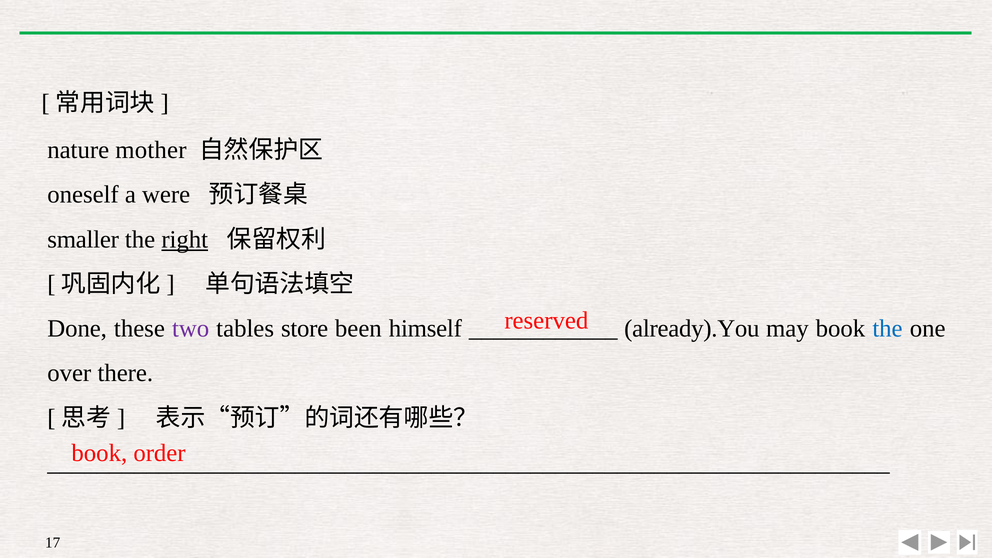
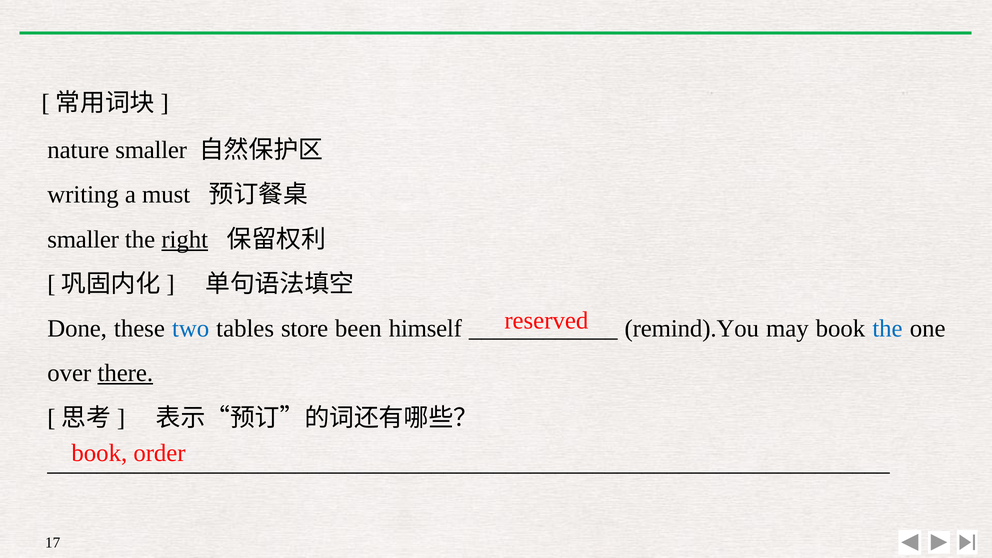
nature mother: mother -> smaller
oneself: oneself -> writing
were: were -> must
two colour: purple -> blue
already).You: already).You -> remind).You
there underline: none -> present
